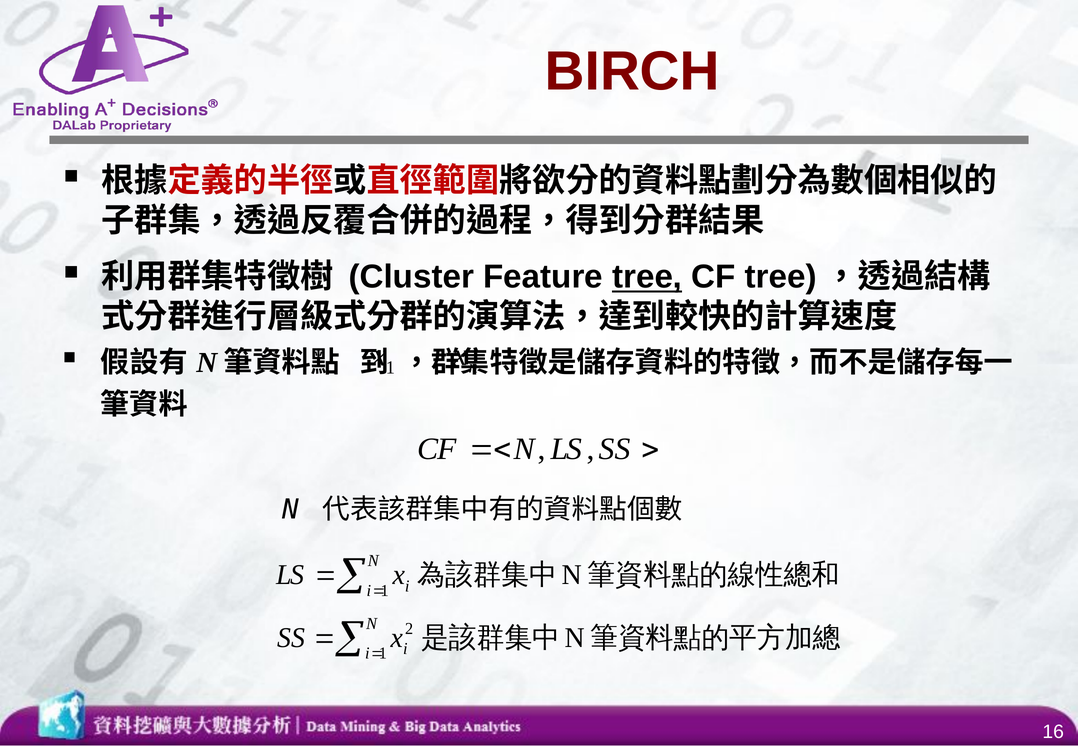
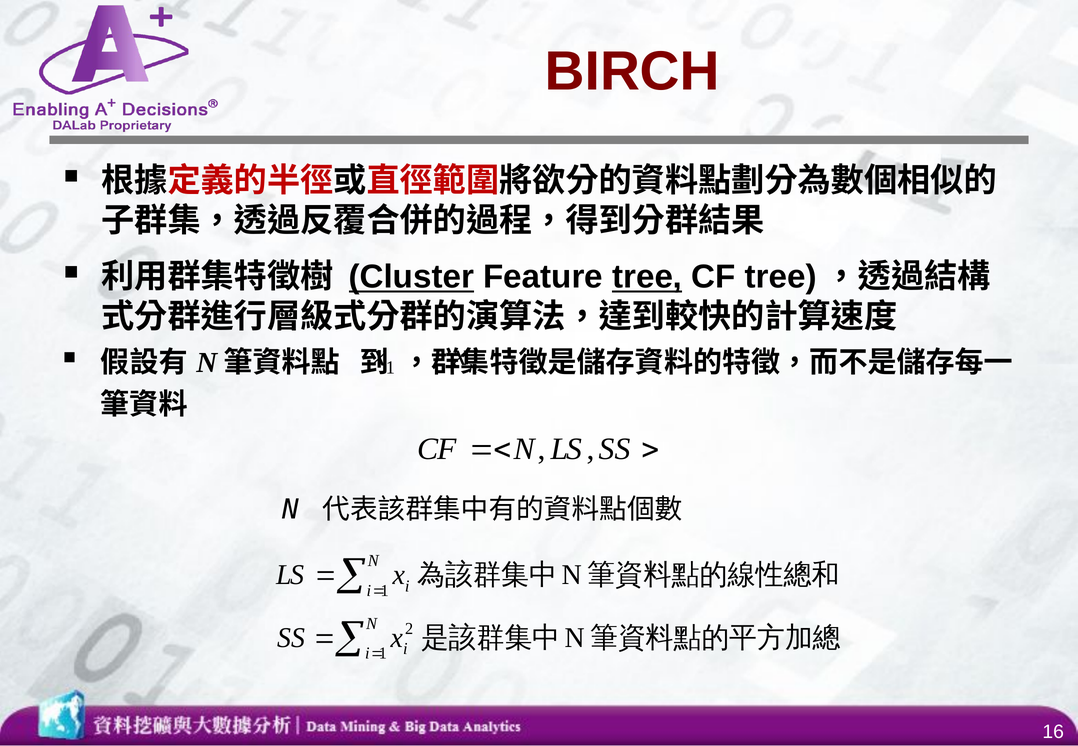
Cluster underline: none -> present
